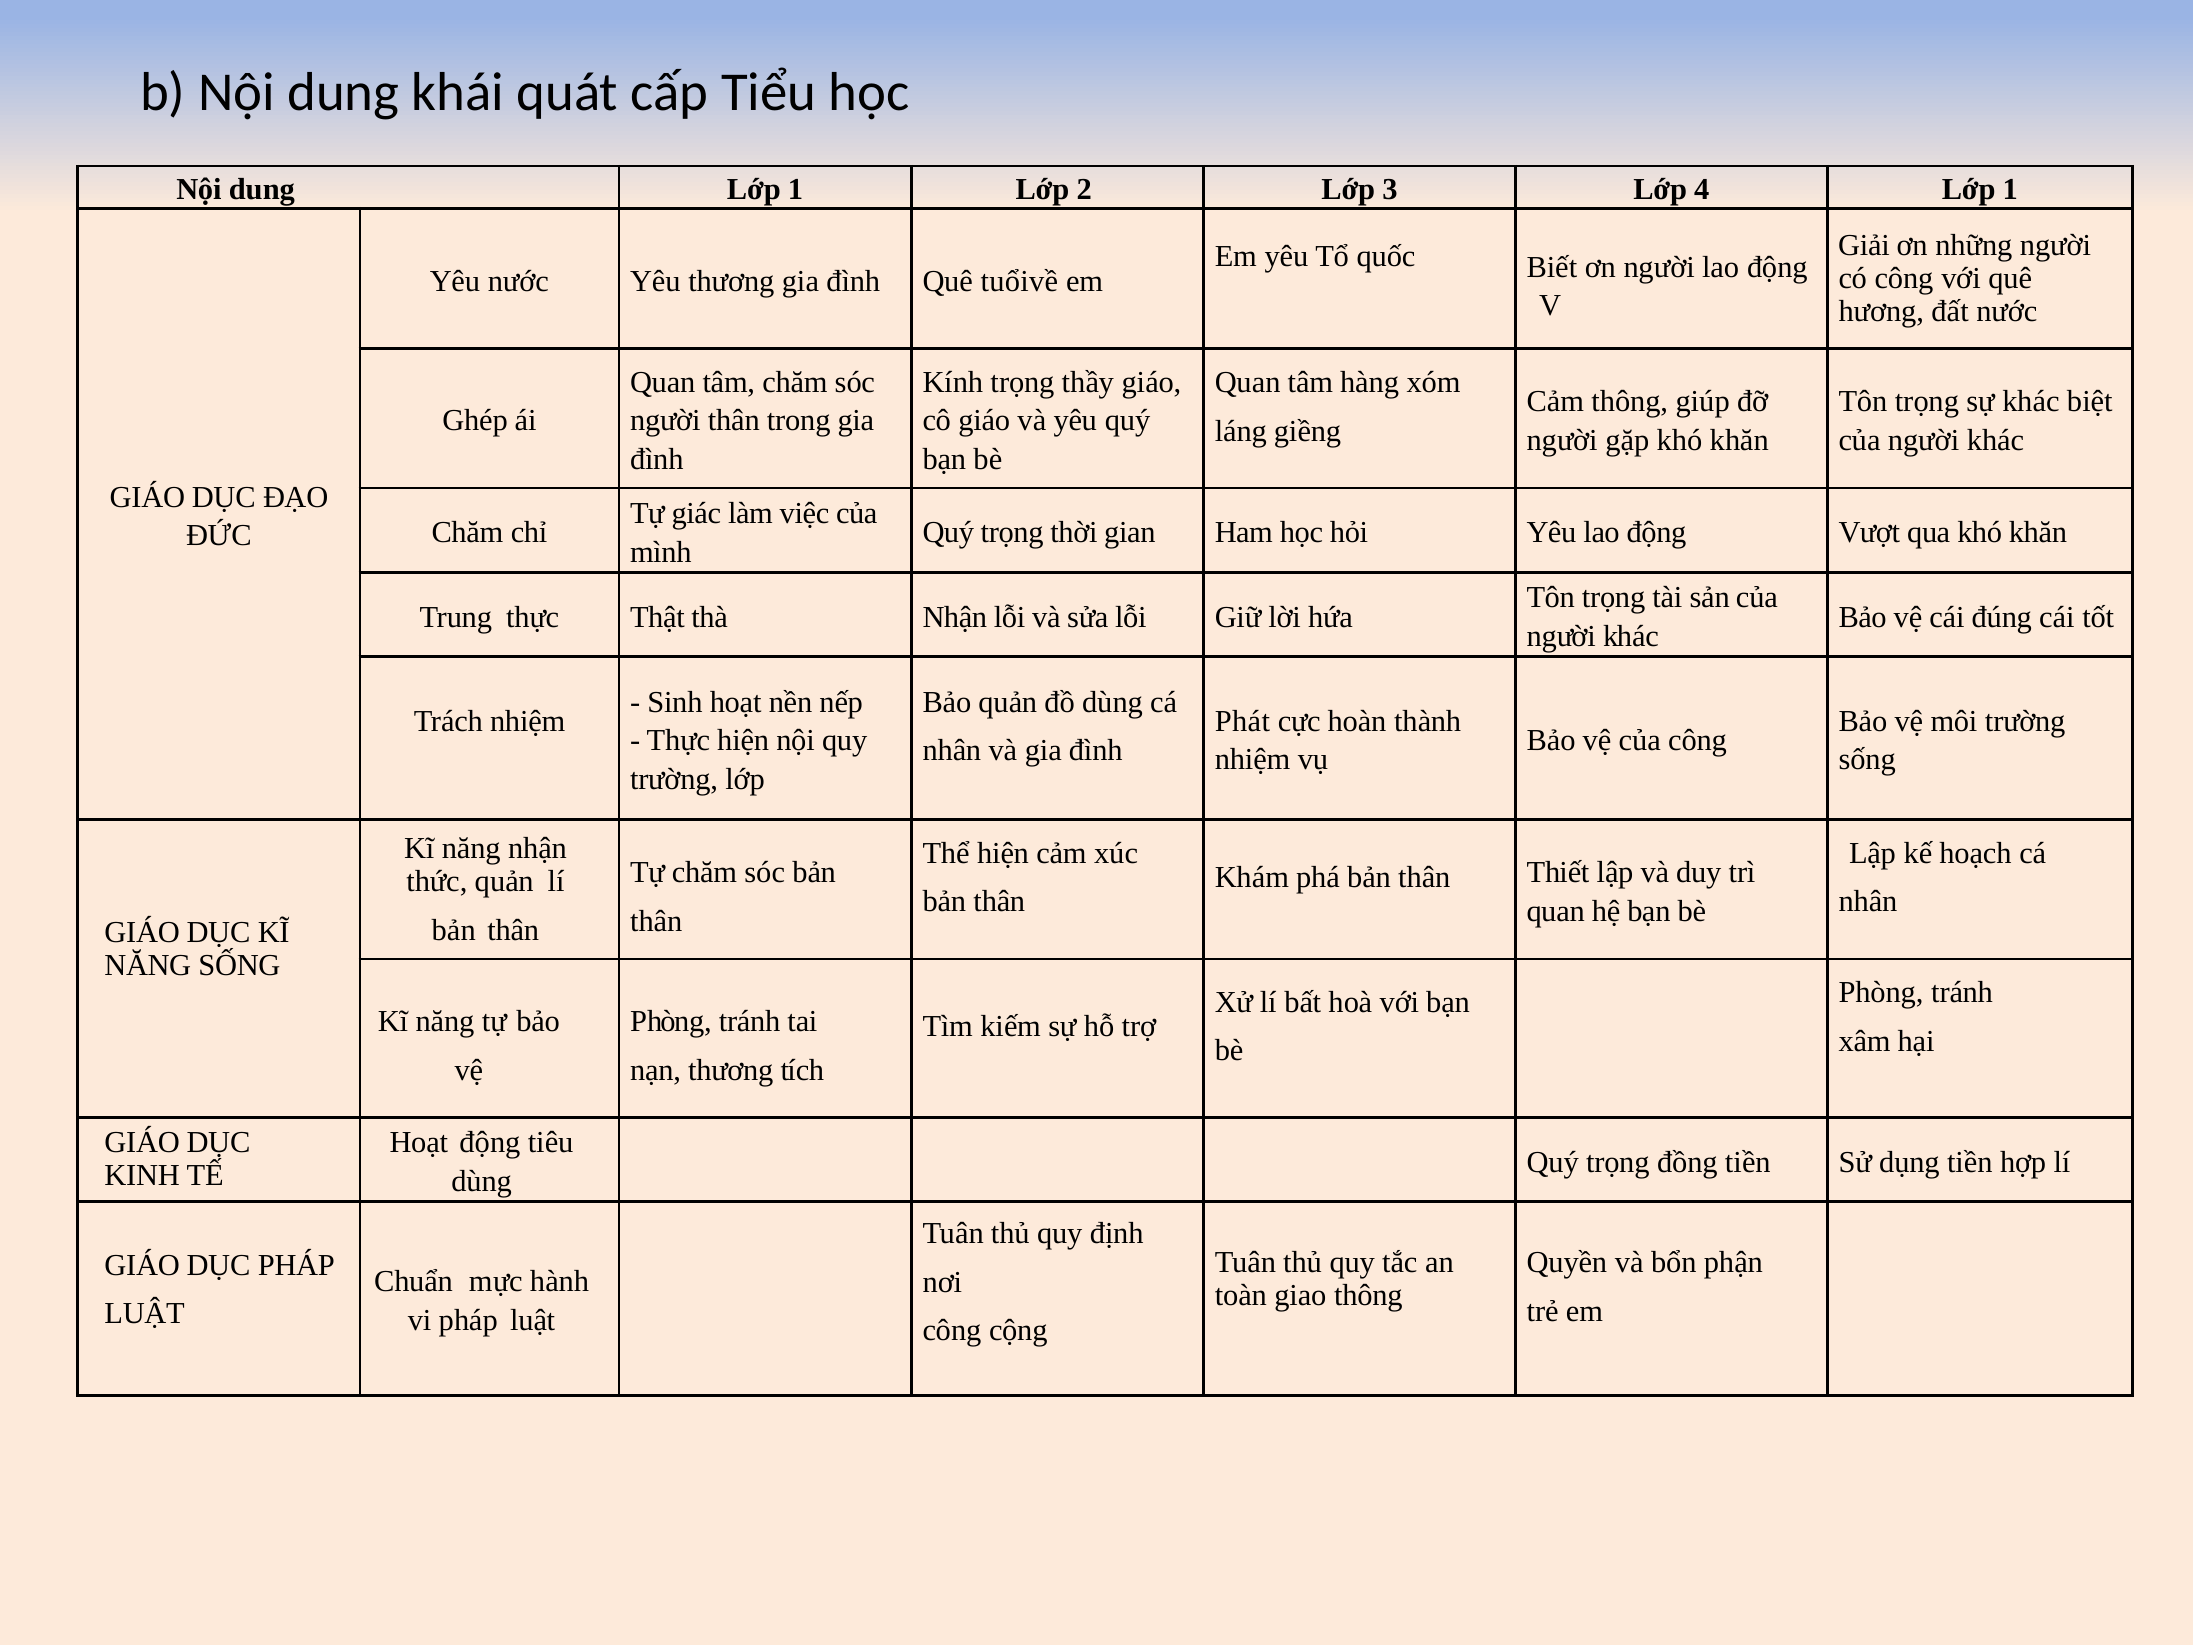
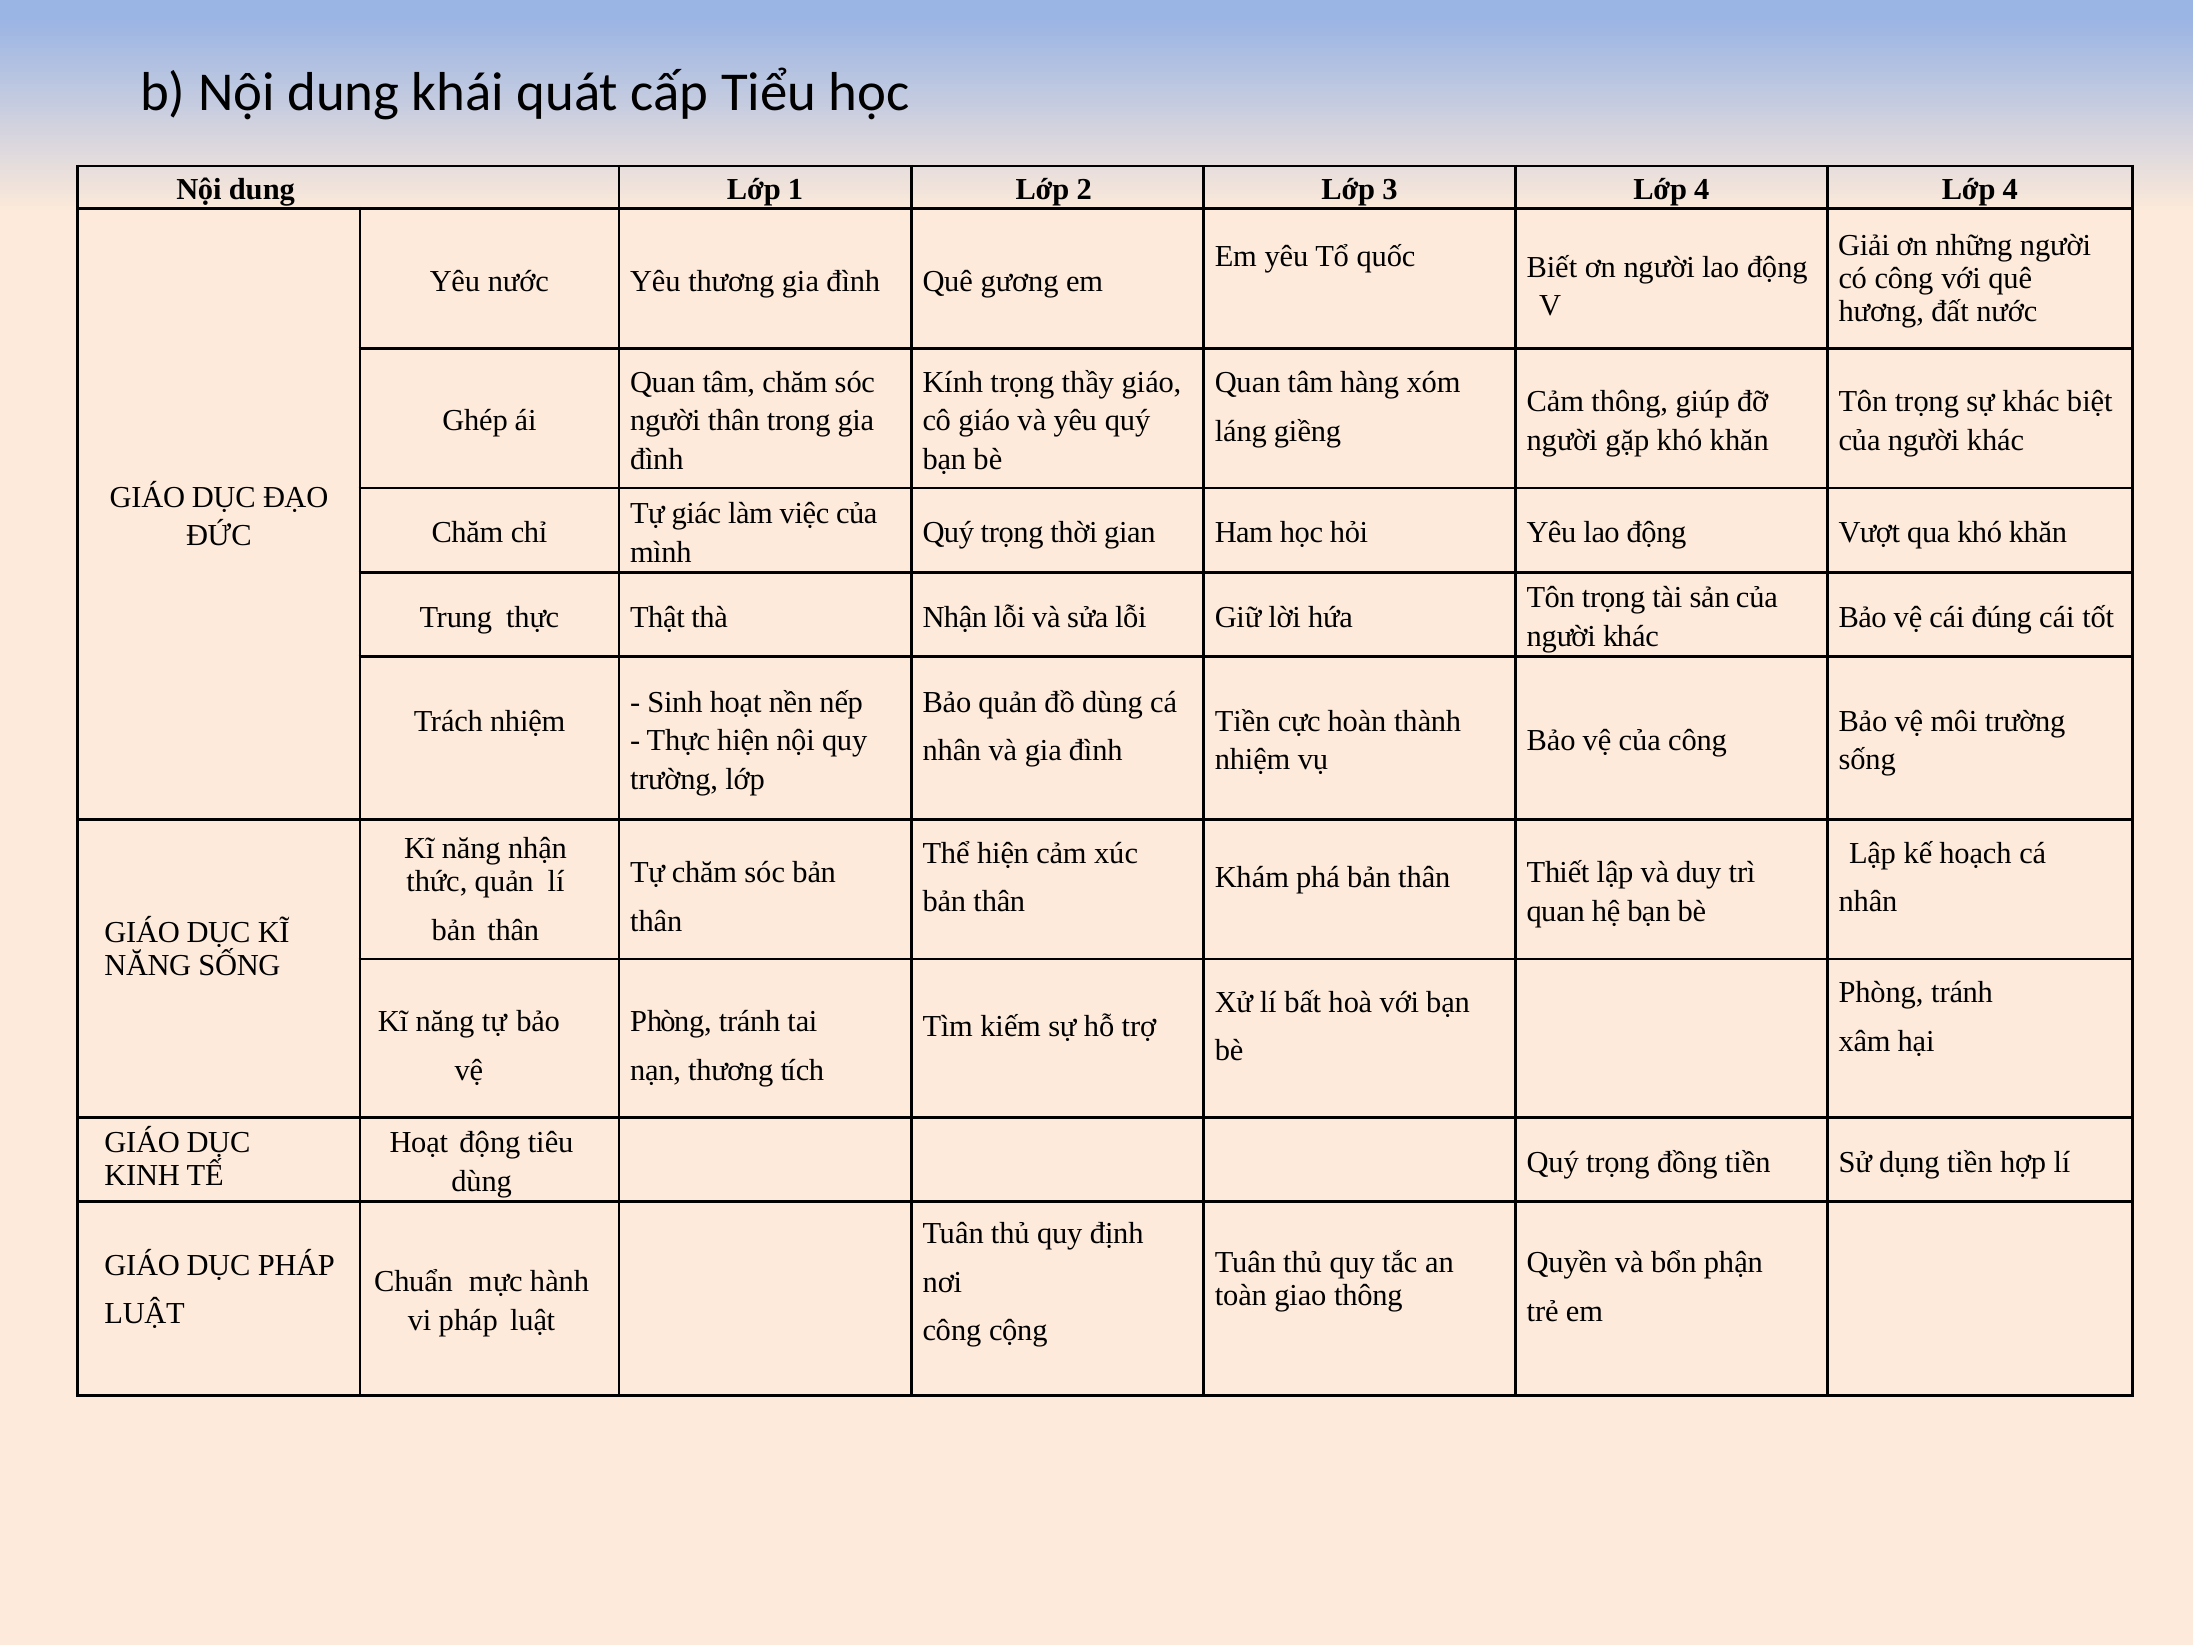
4 Lớp 1: 1 -> 4
tuổivề: tuổivề -> gương
Phát at (1242, 721): Phát -> Tiền
